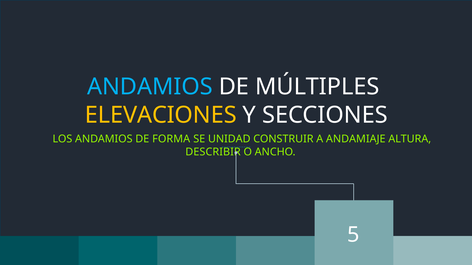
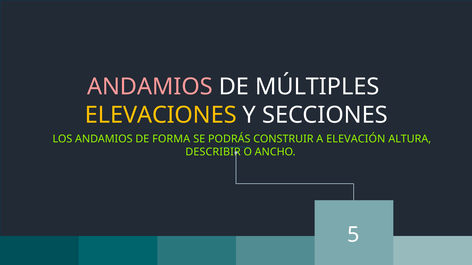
ANDAMIOS at (150, 87) colour: light blue -> pink
UNIDAD: UNIDAD -> PODRÁS
ANDAMIAJE: ANDAMIAJE -> ELEVACIÓN
